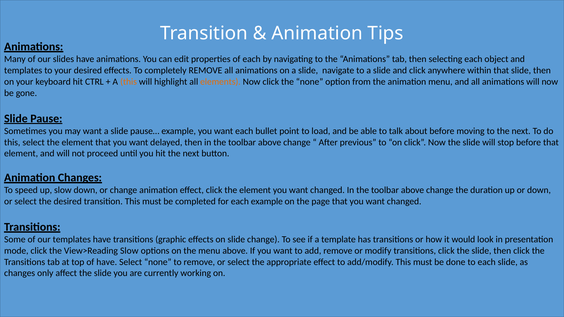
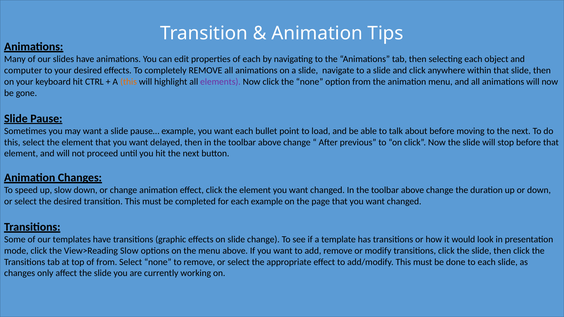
templates at (23, 70): templates -> computer
elements colour: orange -> purple
of have: have -> from
